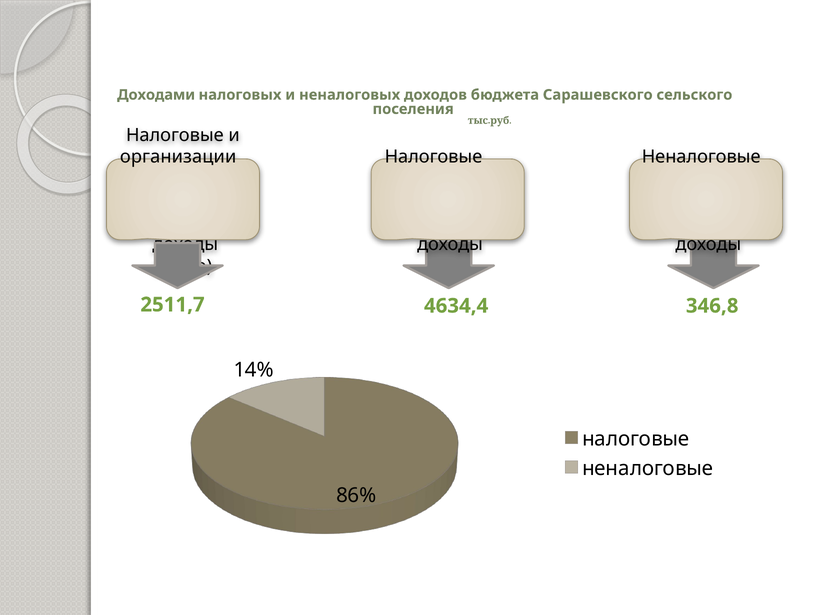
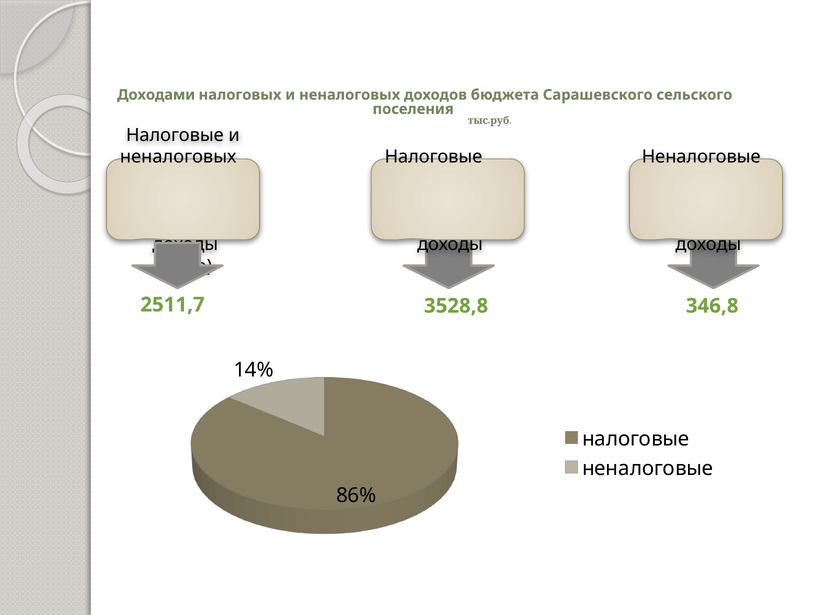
организации at (178, 157): организации -> неналоговых
4634,4: 4634,4 -> 3528,8
